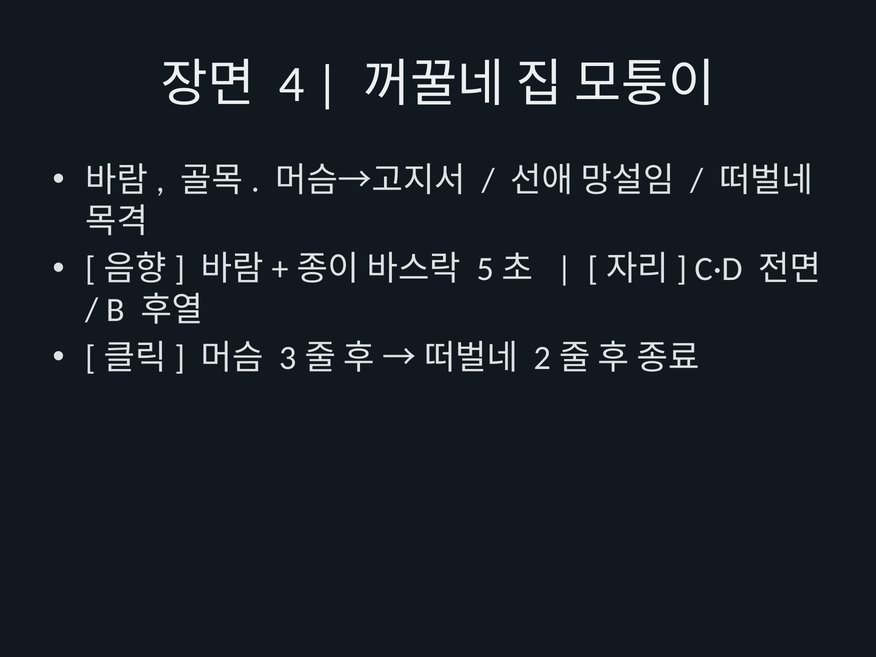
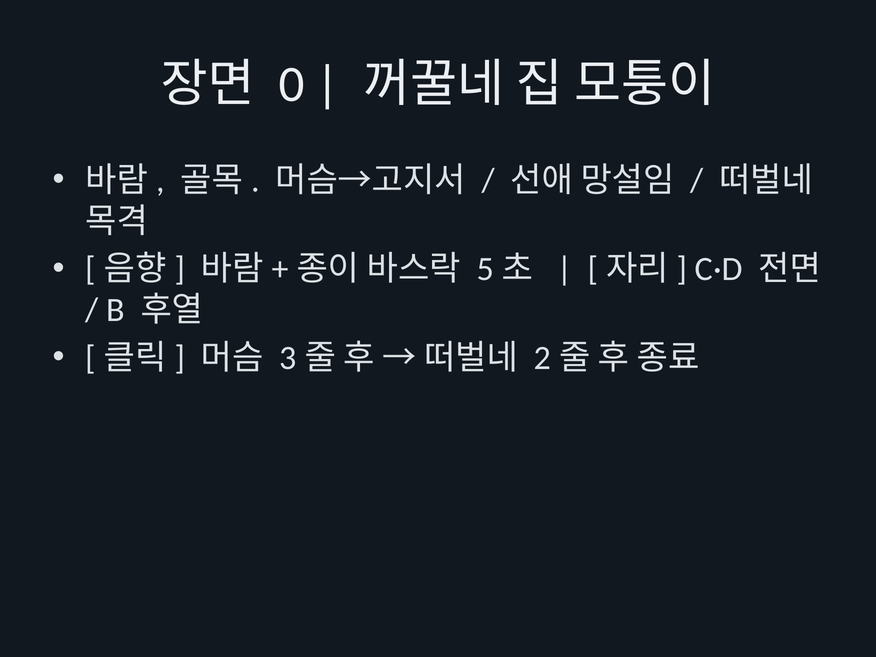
4: 4 -> 0
